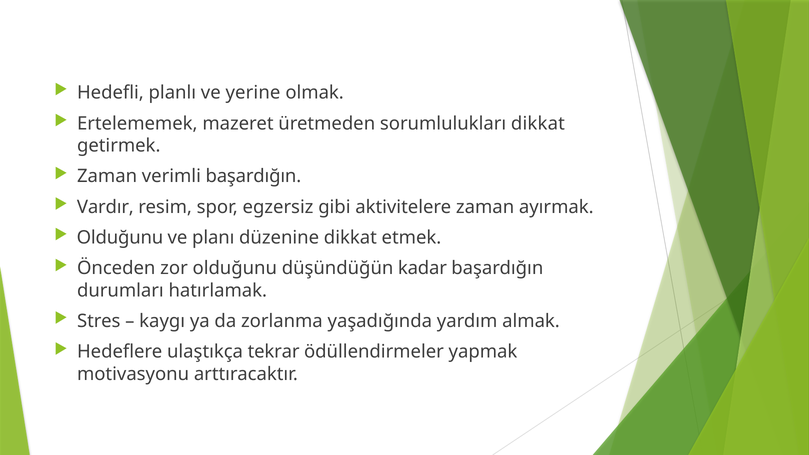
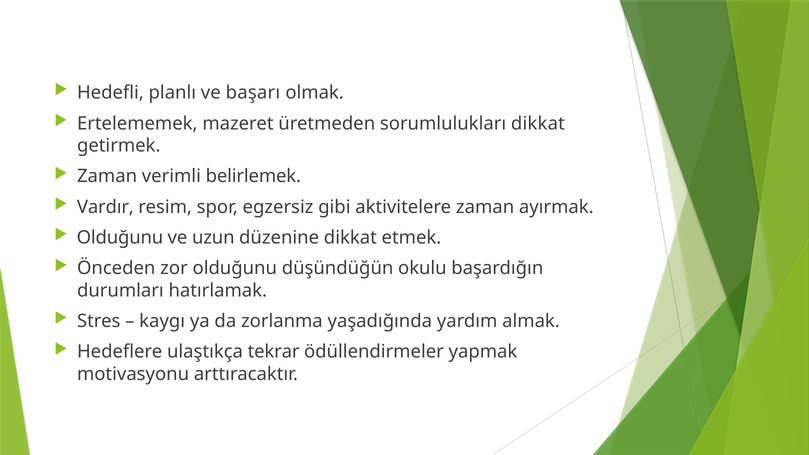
yerine: yerine -> başarı
verimli başardığın: başardığın -> belirlemek
planı: planı -> uzun
kadar: kadar -> okulu
